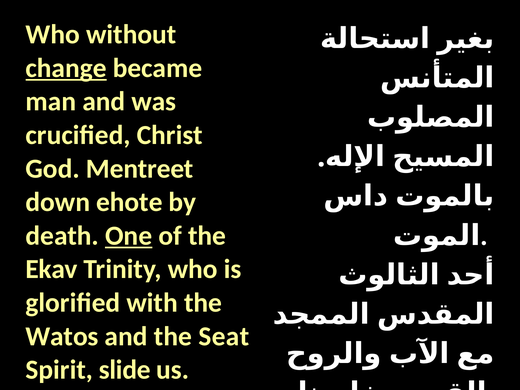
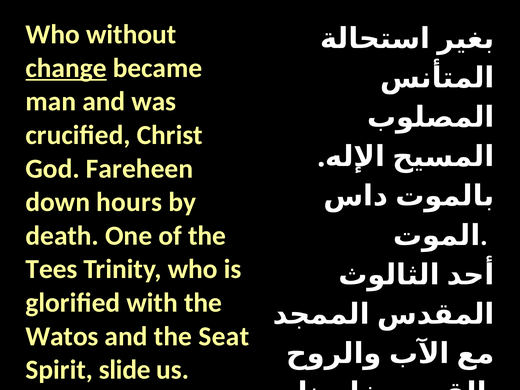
Mentreet: Mentreet -> Fareheen
ehote: ehote -> hours
One underline: present -> none
Ekav: Ekav -> Tees
